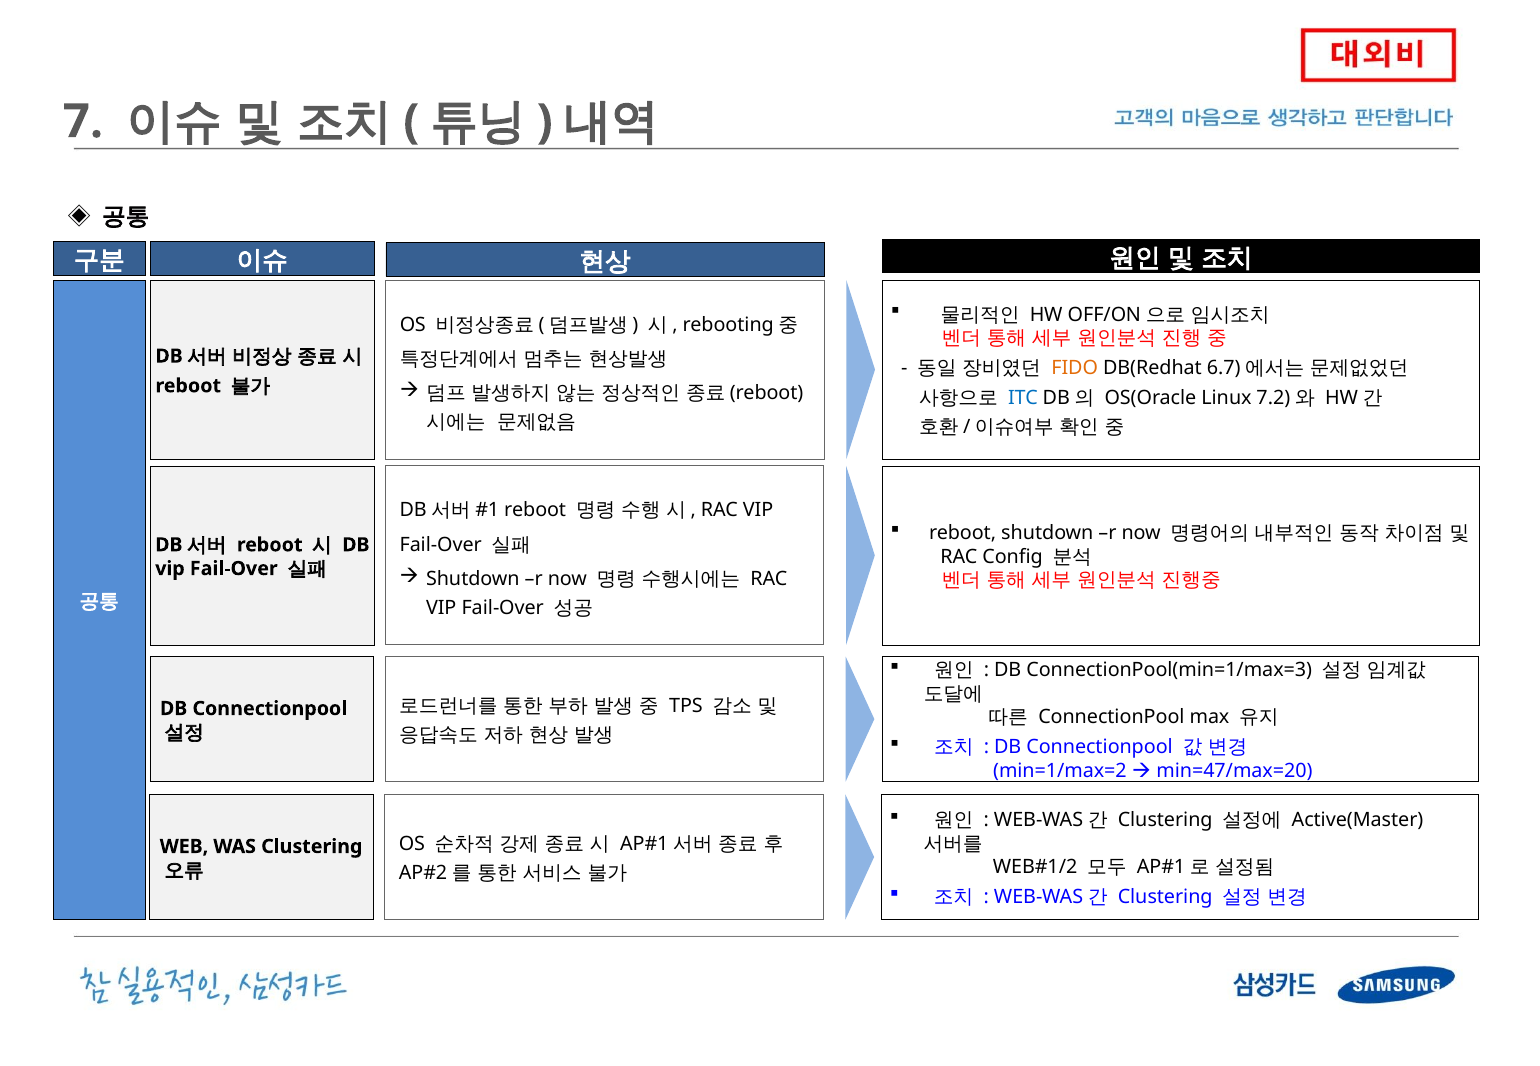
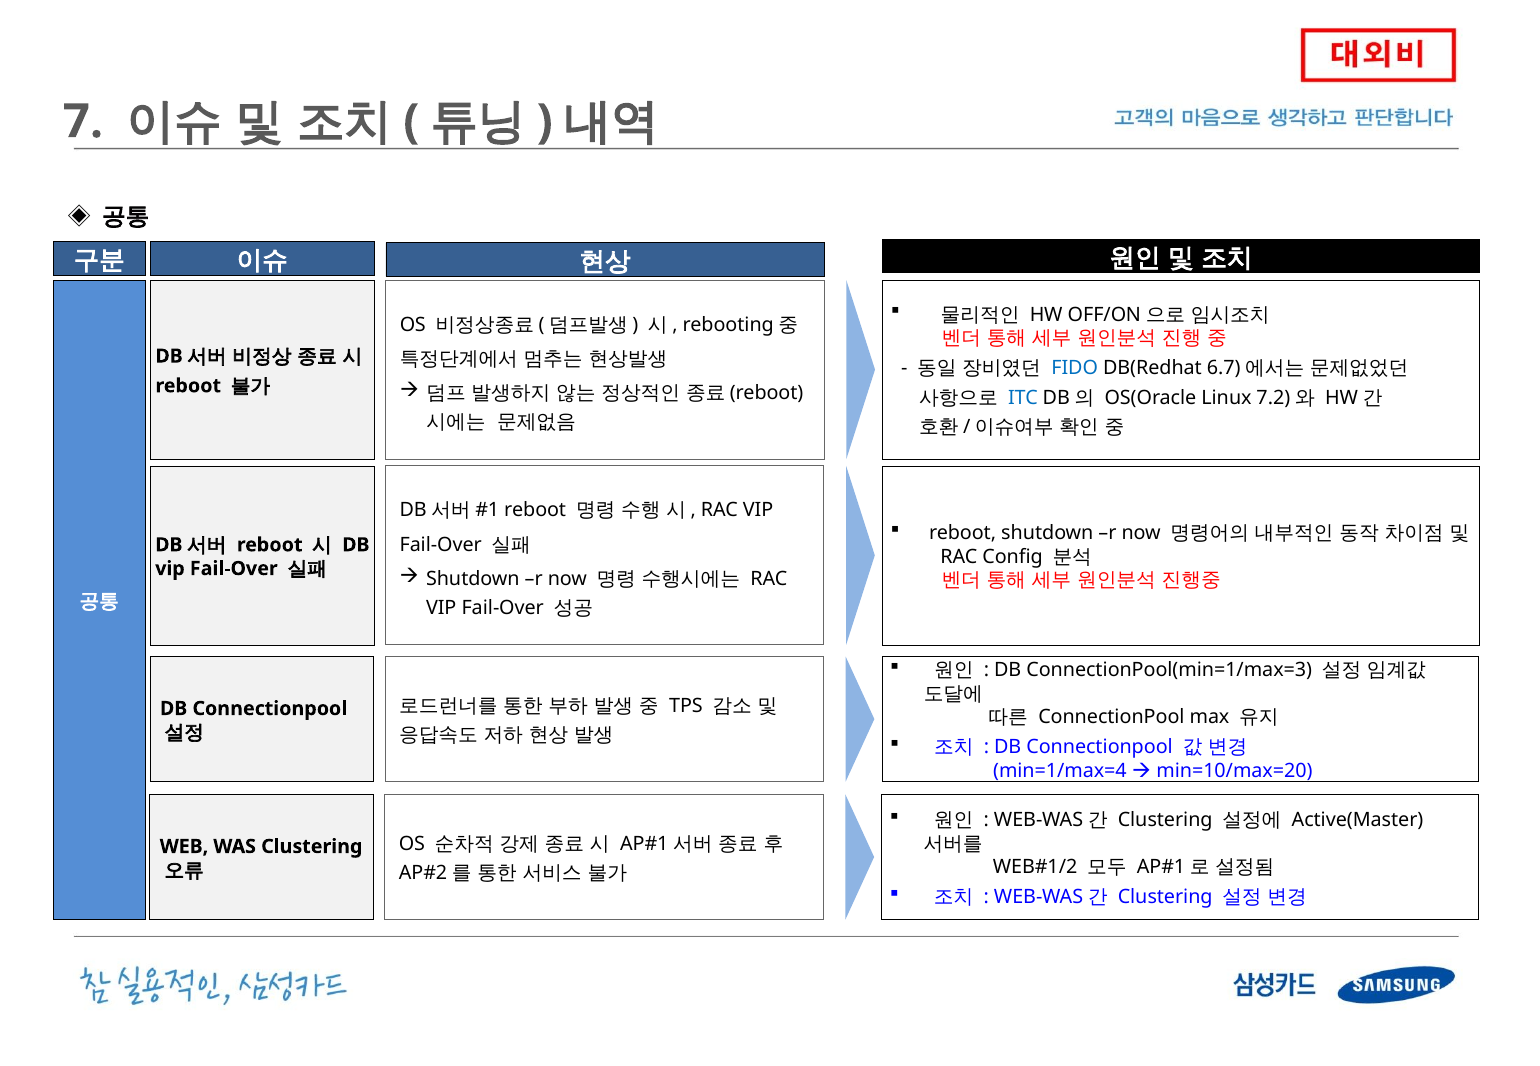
FIDO colour: orange -> blue
min=1/max=2: min=1/max=2 -> min=1/max=4
min=47/max=20: min=47/max=20 -> min=10/max=20
